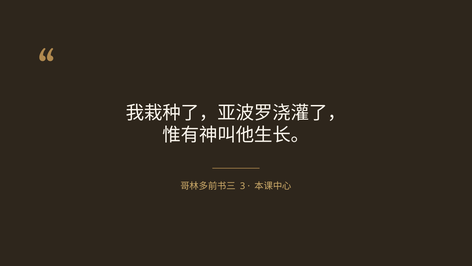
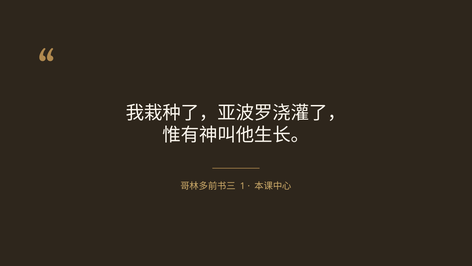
3: 3 -> 1
